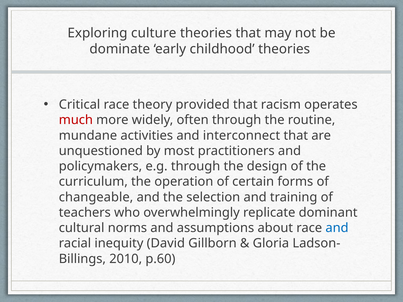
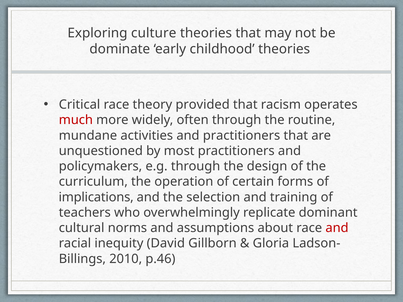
and interconnect: interconnect -> practitioners
changeable: changeable -> implications
and at (337, 228) colour: blue -> red
p.60: p.60 -> p.46
